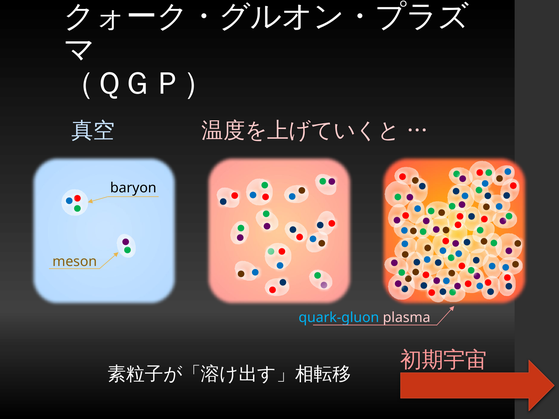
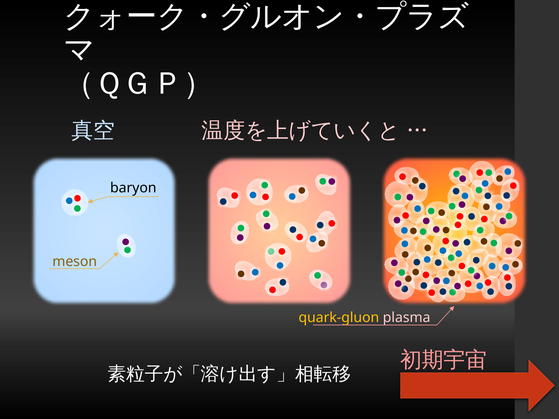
quark-gluon colour: light blue -> yellow
